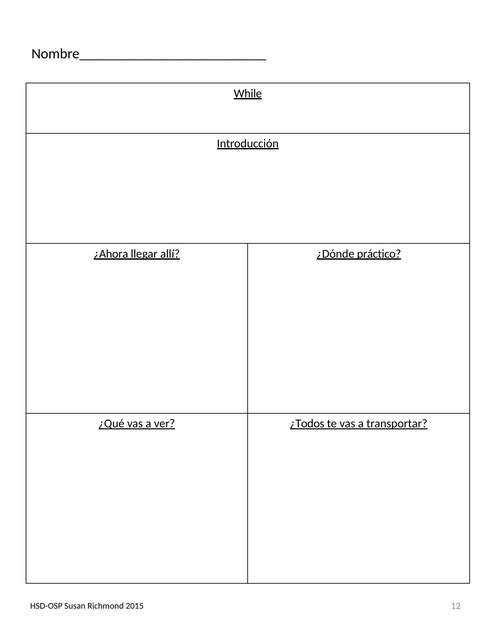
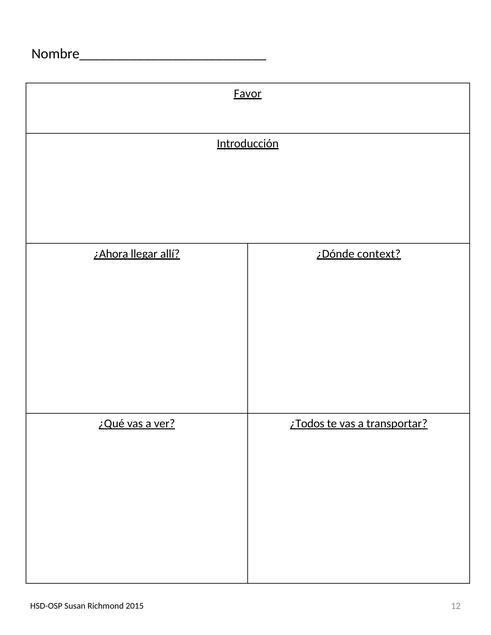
While: While -> Favor
práctico: práctico -> context
